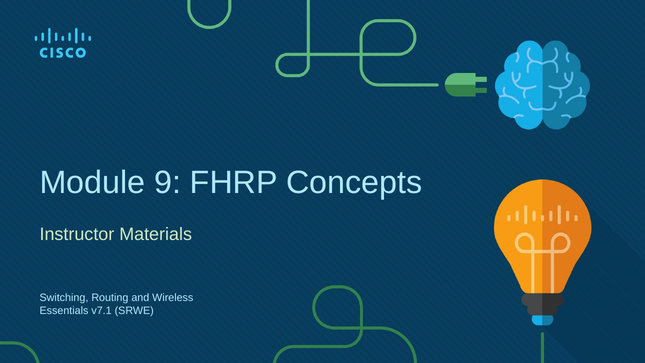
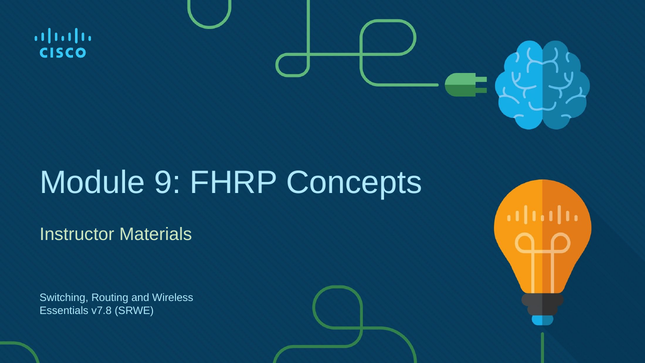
v7.1: v7.1 -> v7.8
